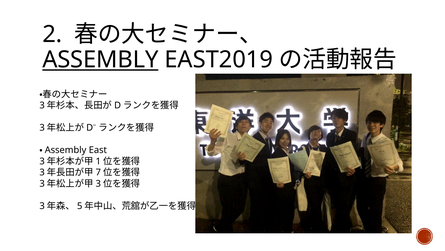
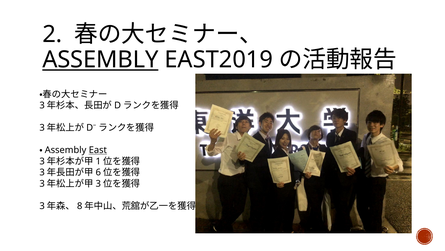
East underline: none -> present
7: 7 -> 6
5: 5 -> 8
